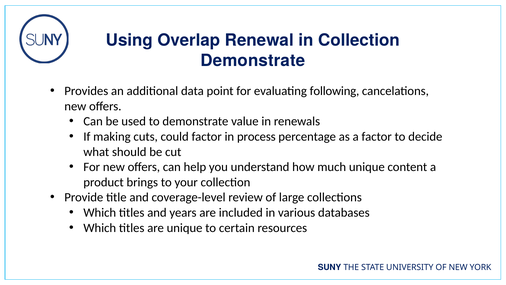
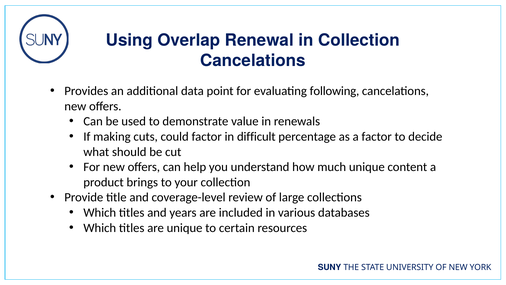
Demonstrate at (253, 61): Demonstrate -> Cancelations
process: process -> difficult
